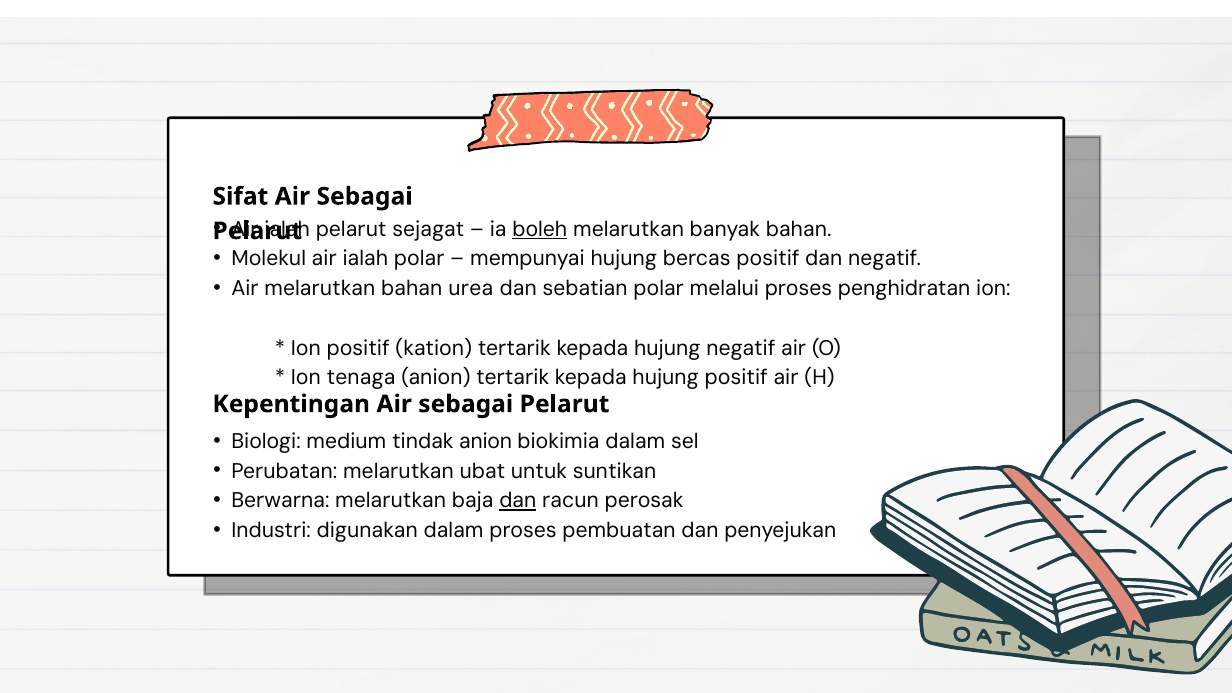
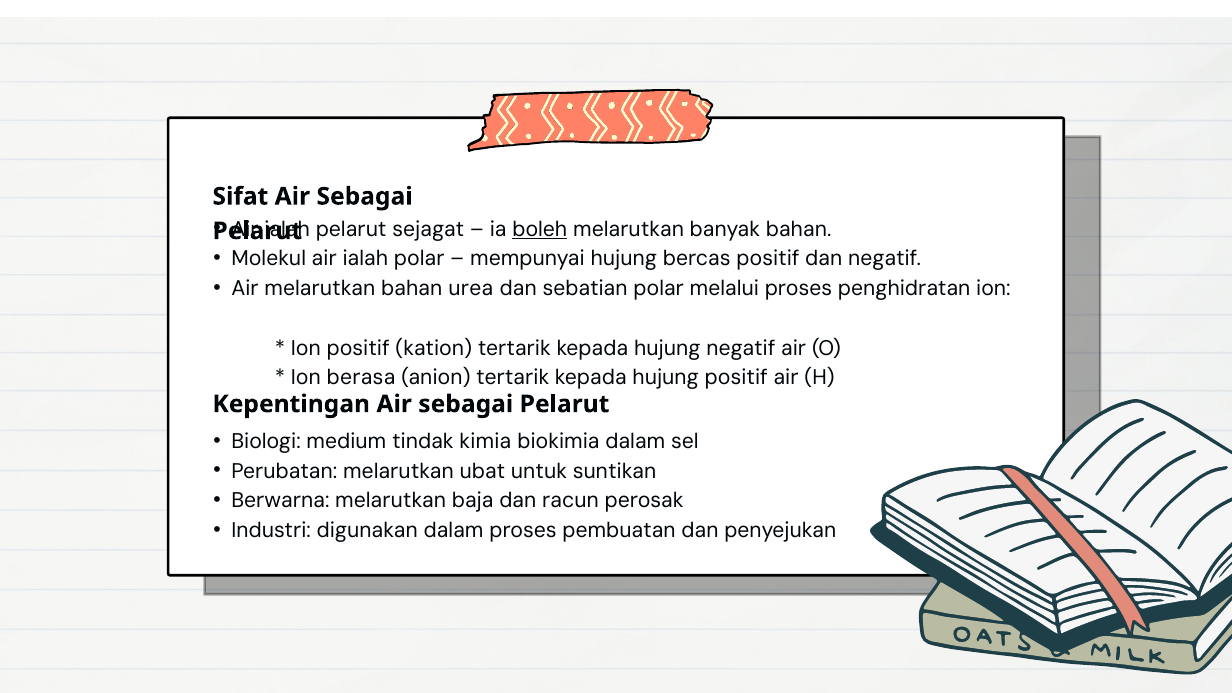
tenaga: tenaga -> berasa
tindak anion: anion -> kimia
dan at (518, 501) underline: present -> none
